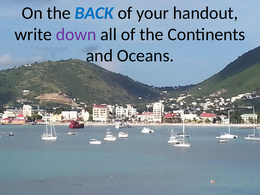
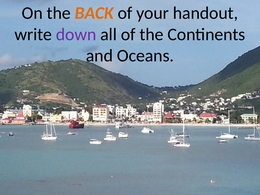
BACK colour: blue -> orange
